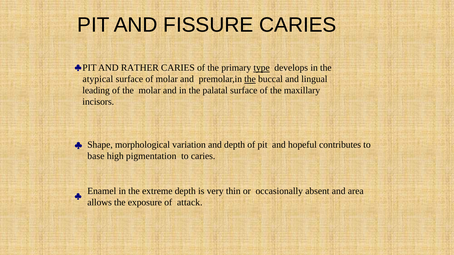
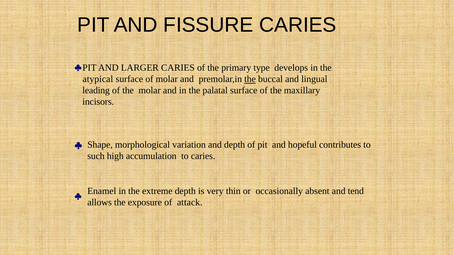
RATHER: RATHER -> LARGER
type underline: present -> none
base: base -> such
pigmentation: pigmentation -> accumulation
area: area -> tend
